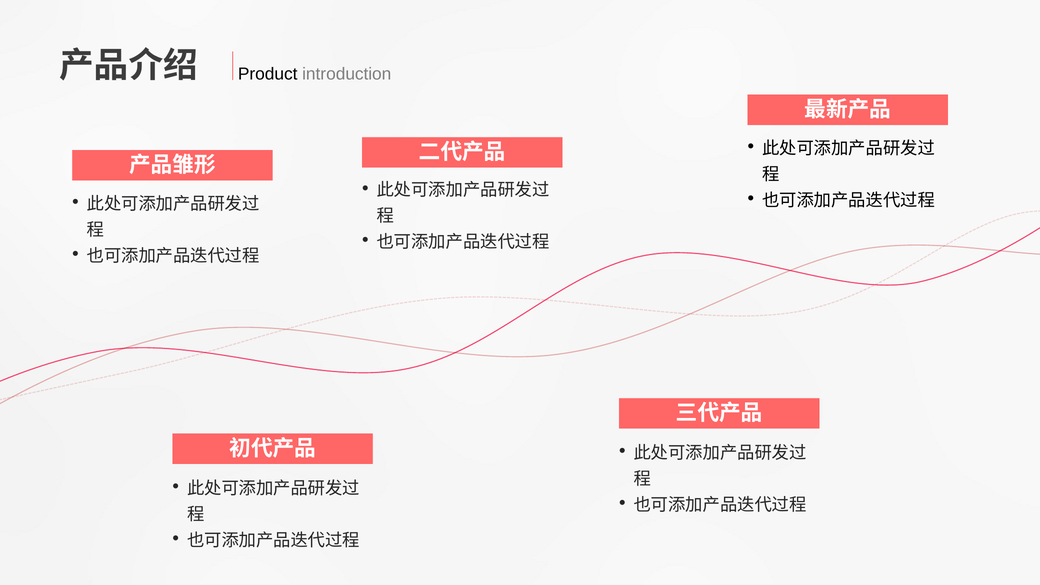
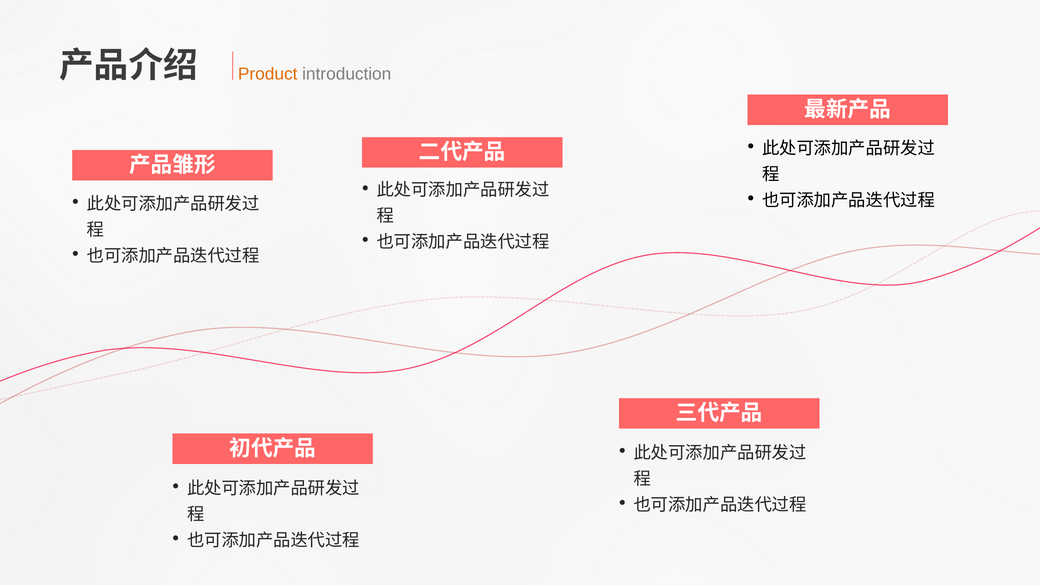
Product colour: black -> orange
